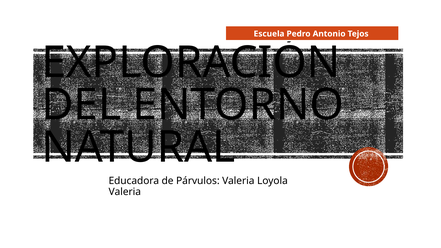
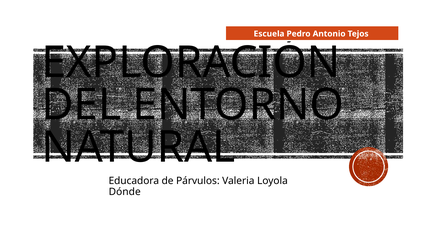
Valeria at (125, 192): Valeria -> Dónde
